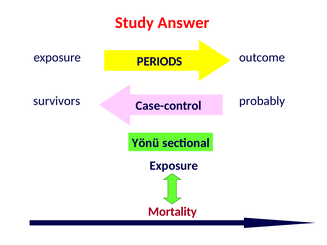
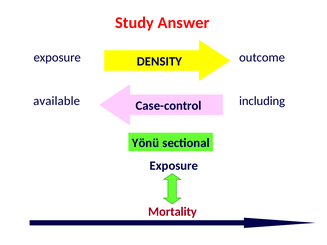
PERIODS: PERIODS -> DENSITY
survivors: survivors -> available
probably: probably -> including
